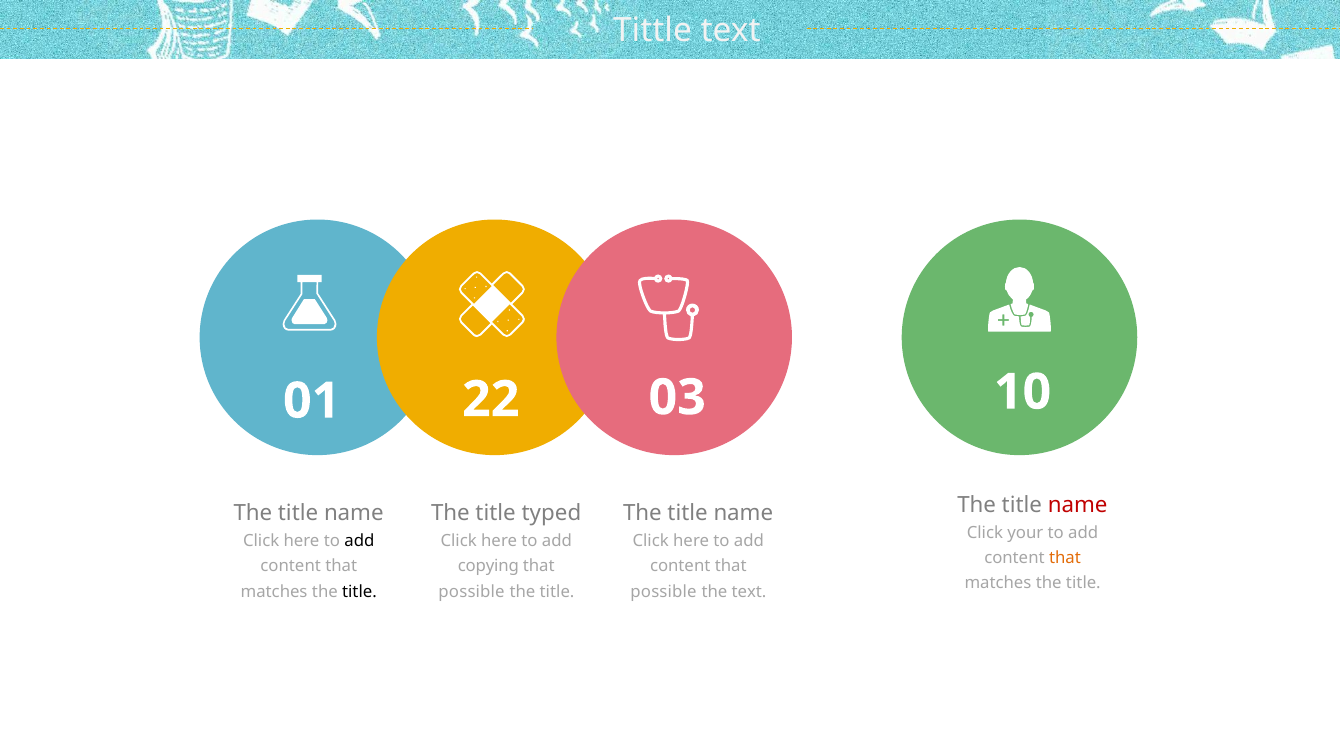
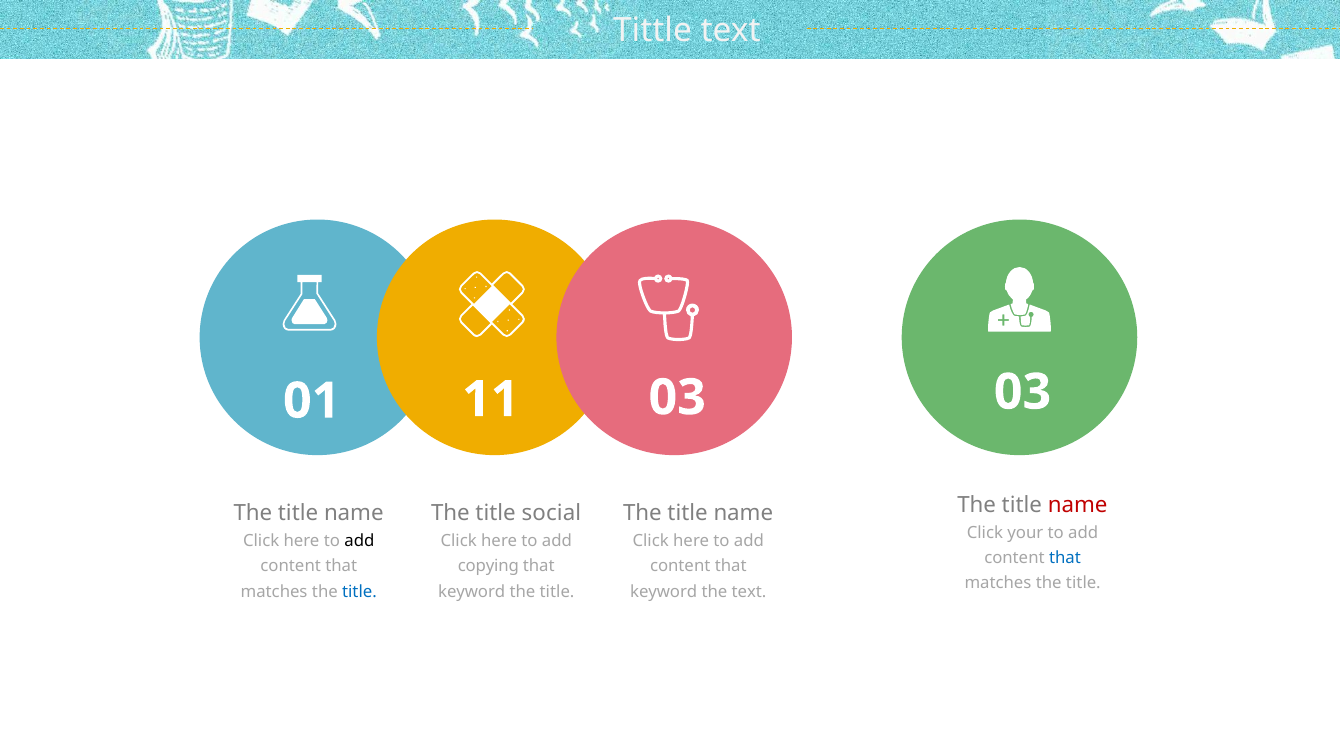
22: 22 -> 11
03 10: 10 -> 03
typed: typed -> social
that at (1065, 558) colour: orange -> blue
title at (359, 592) colour: black -> blue
possible at (472, 592): possible -> keyword
possible at (664, 592): possible -> keyword
